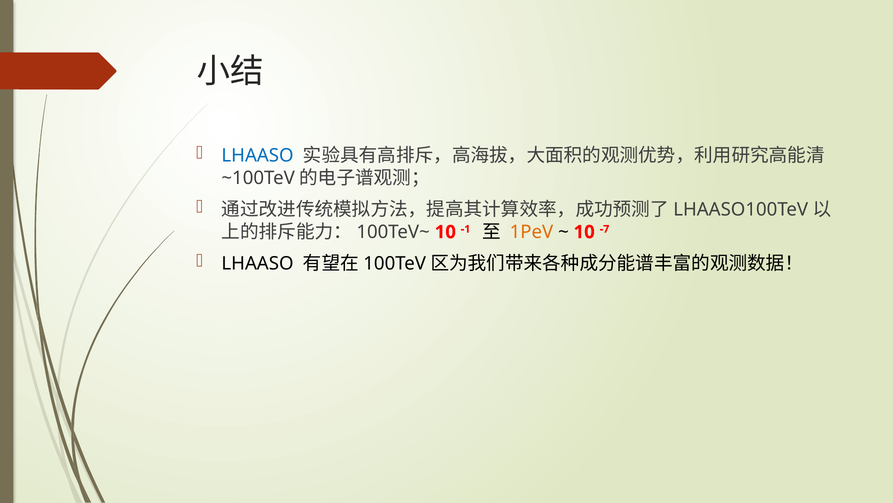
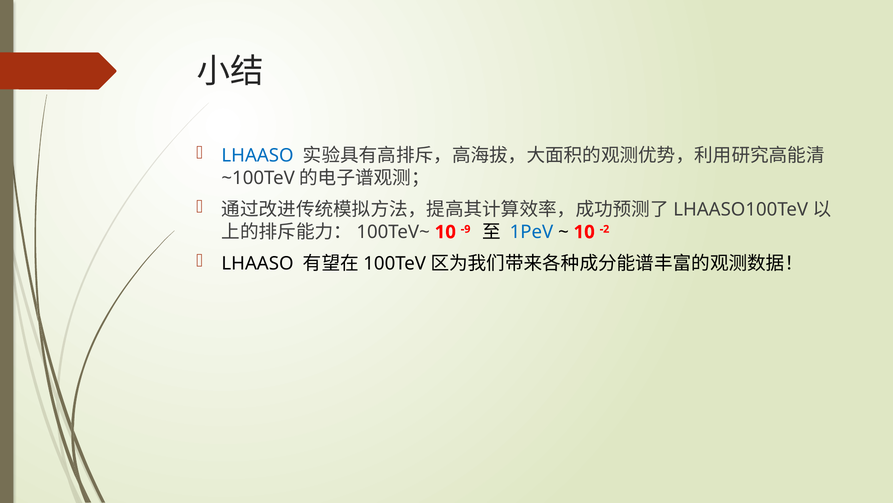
-1: -1 -> -9
1PeV colour: orange -> blue
-7: -7 -> -2
